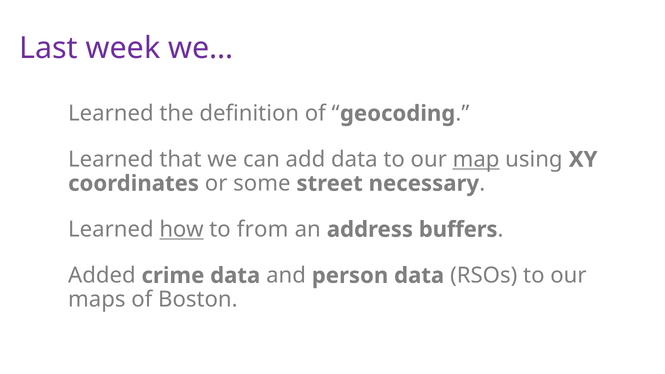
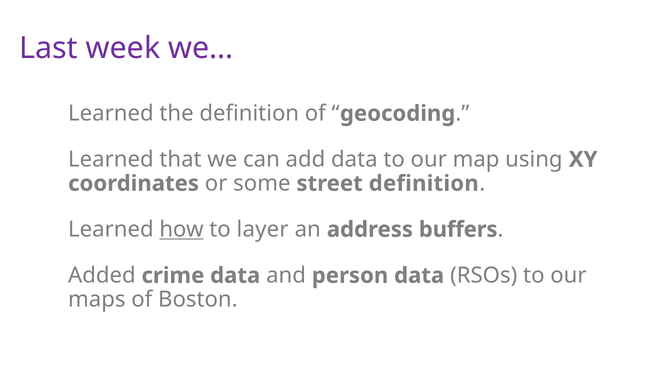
map underline: present -> none
street necessary: necessary -> definition
from: from -> layer
